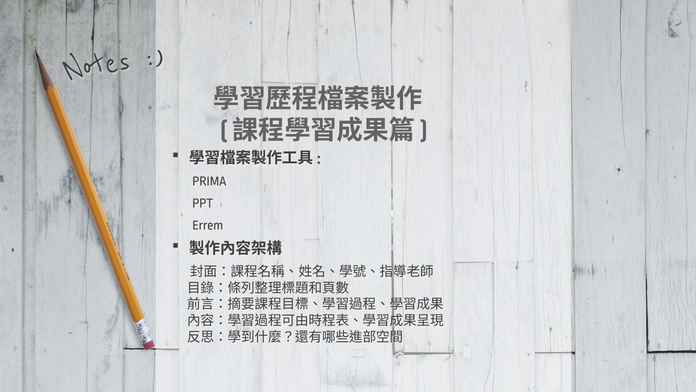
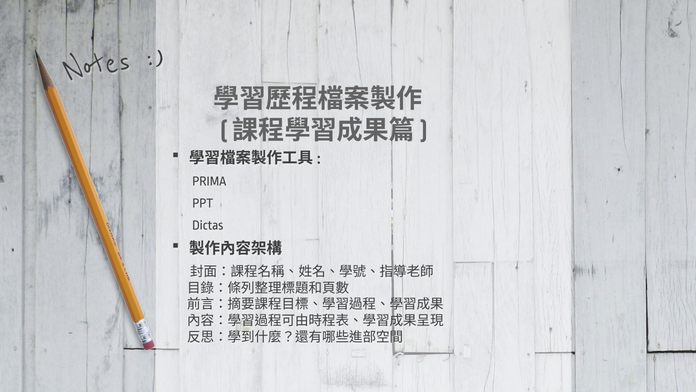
Errem: Errem -> Dictas
